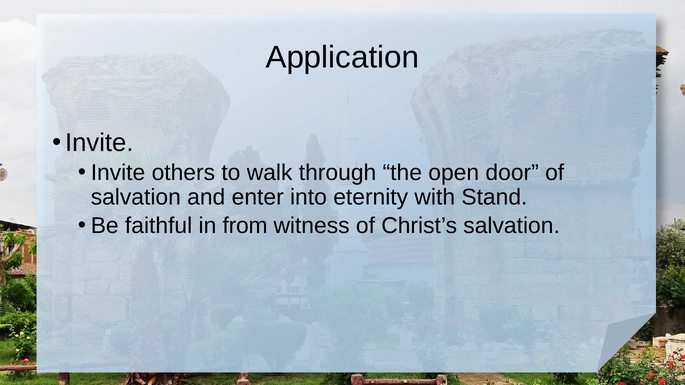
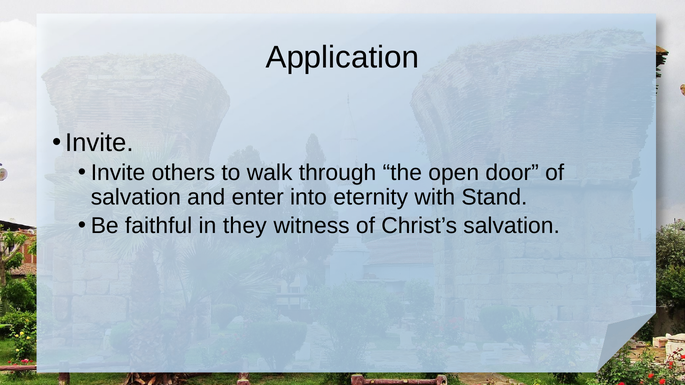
from: from -> they
